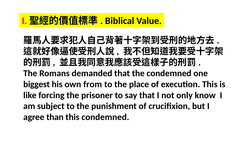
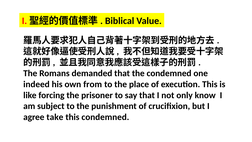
biggest: biggest -> indeed
than: than -> take
